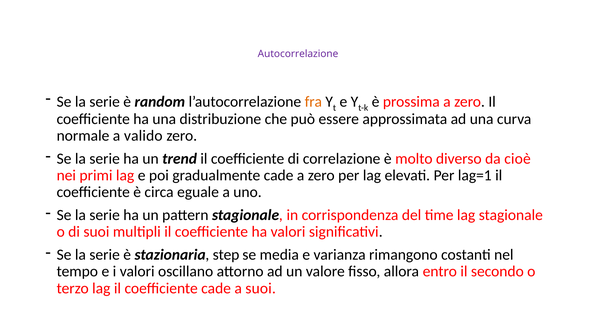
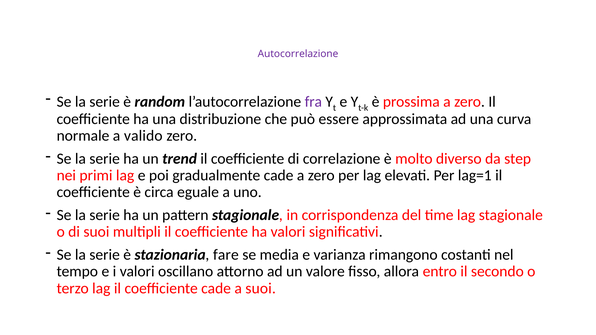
fra colour: orange -> purple
cioè: cioè -> step
step: step -> fare
